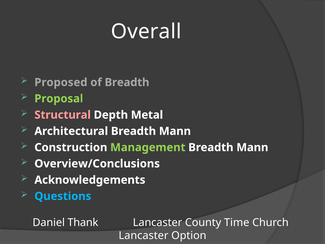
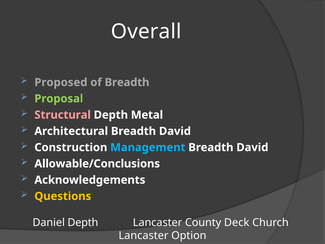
Architectural Breadth Mann: Mann -> David
Management colour: light green -> light blue
Mann at (252, 147): Mann -> David
Overview/Conclusions: Overview/Conclusions -> Allowable/Conclusions
Questions colour: light blue -> yellow
Daniel Thank: Thank -> Depth
Time: Time -> Deck
